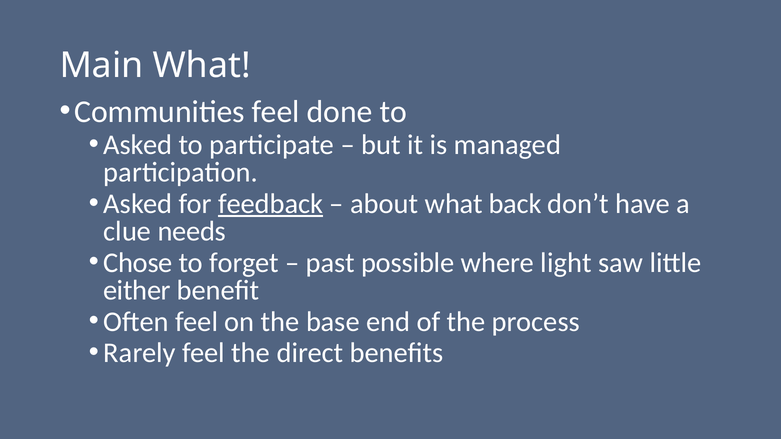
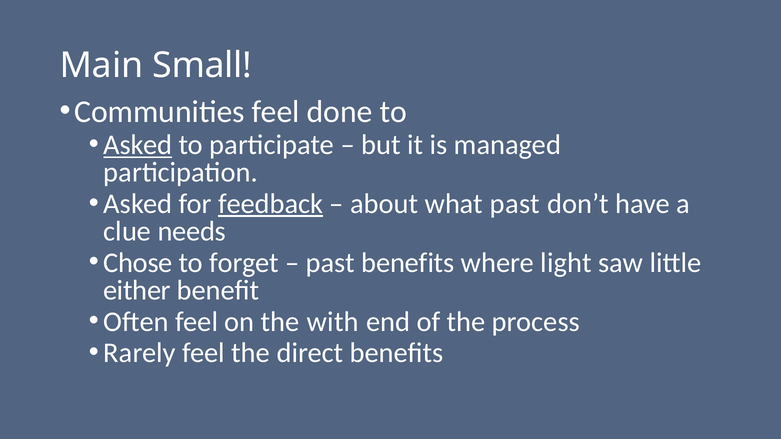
Main What: What -> Small
Asked at (138, 145) underline: none -> present
what back: back -> past
past possible: possible -> benefits
base: base -> with
